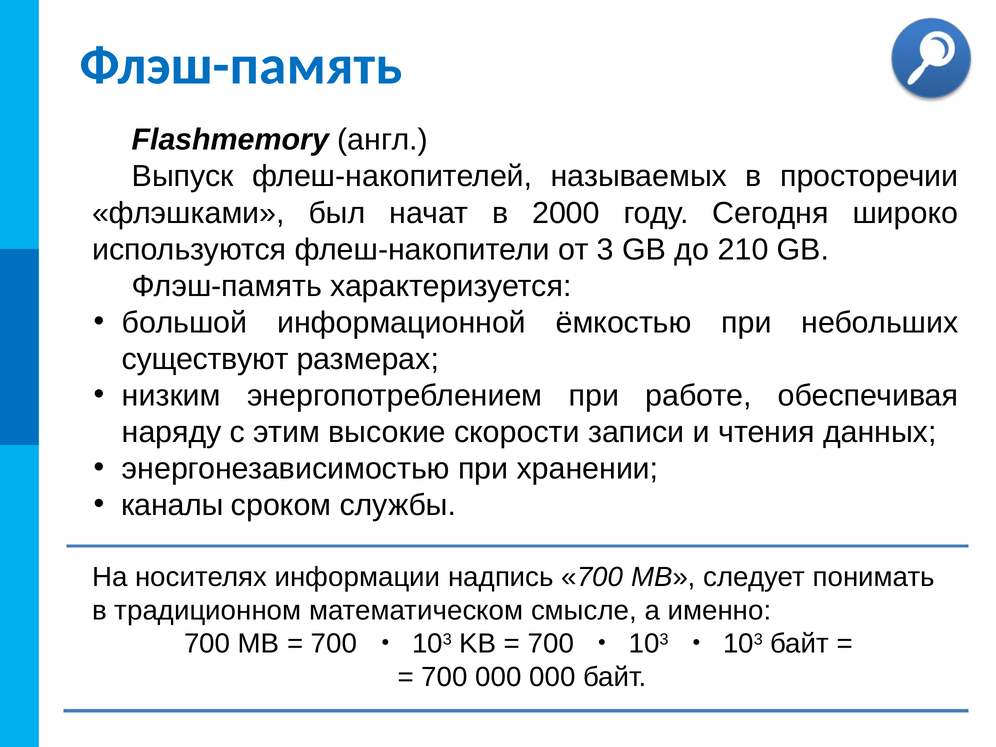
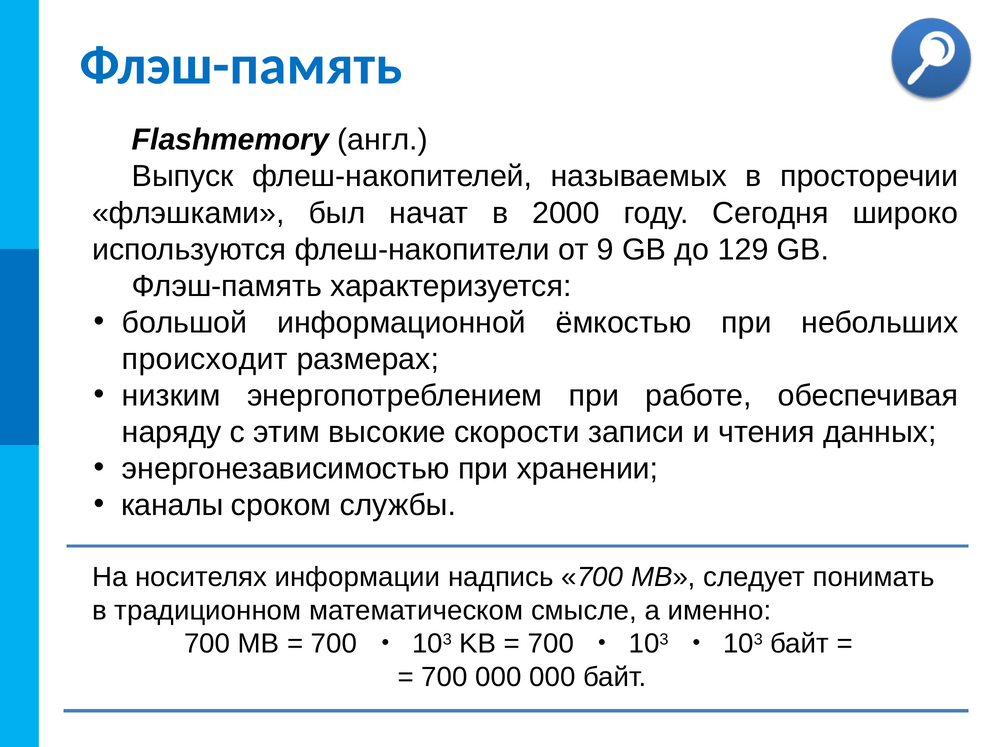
3: 3 -> 9
210: 210 -> 129
существуют: существуют -> происходит
